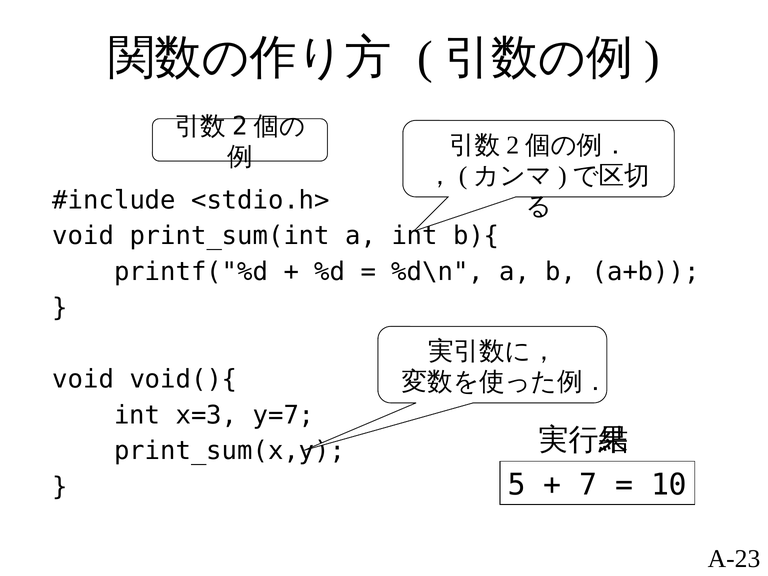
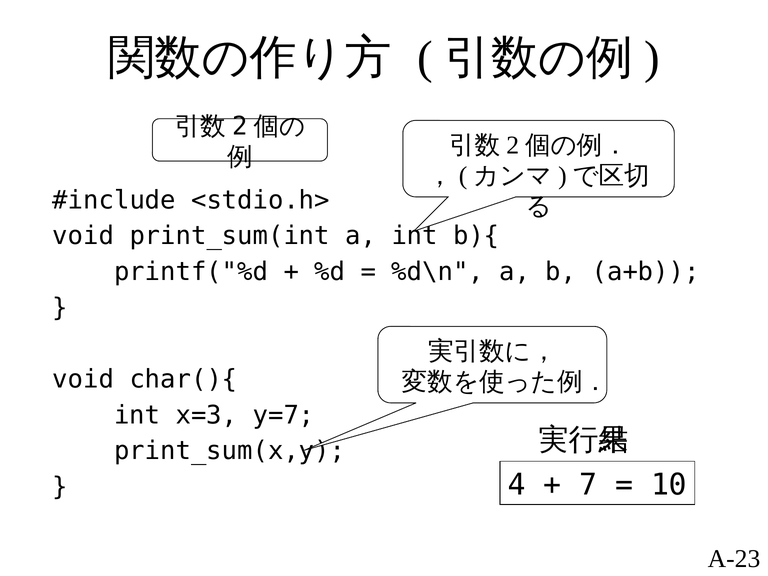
void(){: void(){ -> char(){
5: 5 -> 4
